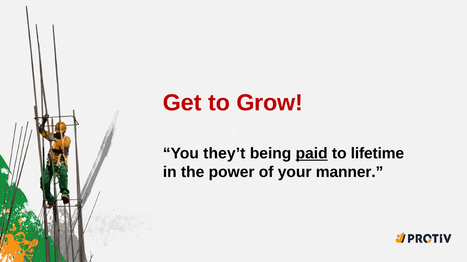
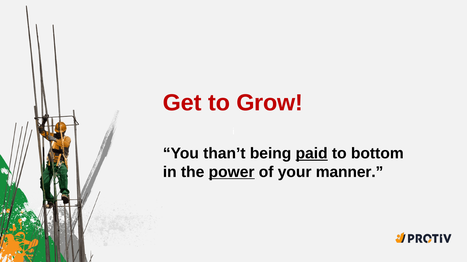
they’t: they’t -> than’t
lifetime: lifetime -> bottom
power underline: none -> present
